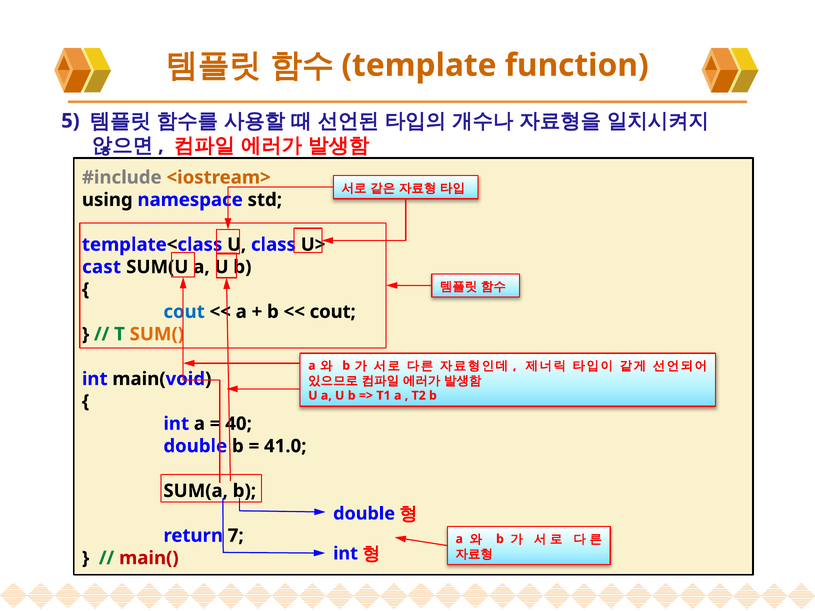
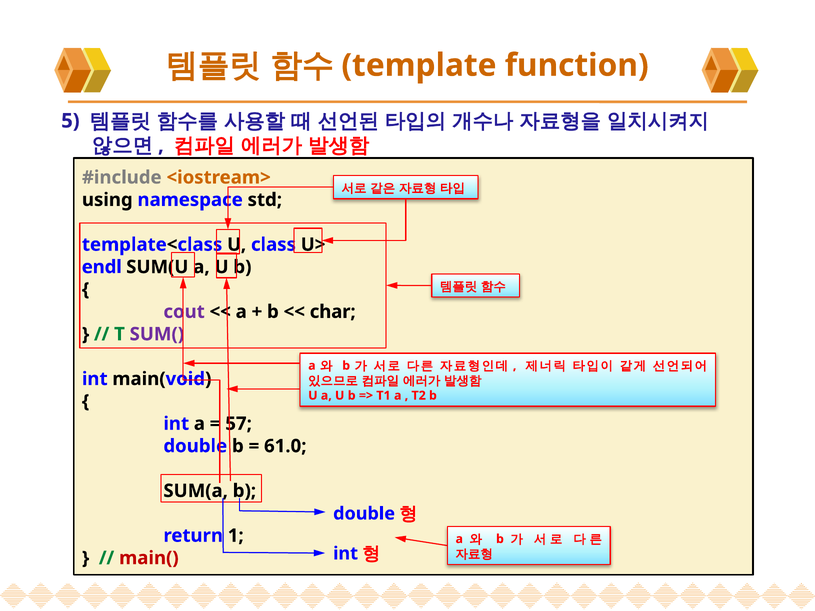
cast: cast -> endl
cout at (184, 312) colour: blue -> purple
cout at (333, 312): cout -> char
SUM( colour: orange -> purple
40: 40 -> 57
41.0: 41.0 -> 61.0
7: 7 -> 1
